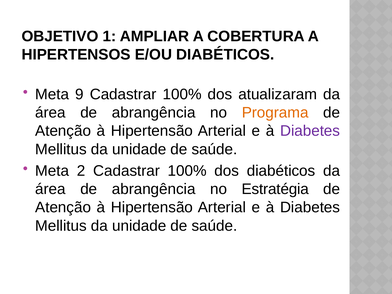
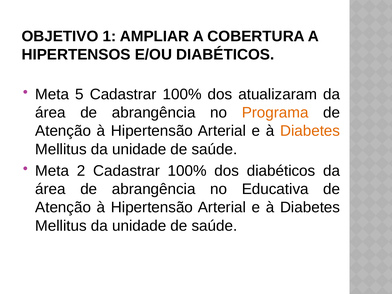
9: 9 -> 5
Diabetes at (310, 131) colour: purple -> orange
Estratégia: Estratégia -> Educativa
